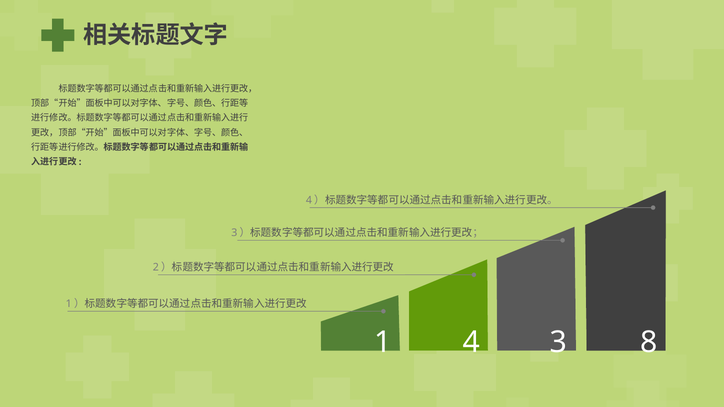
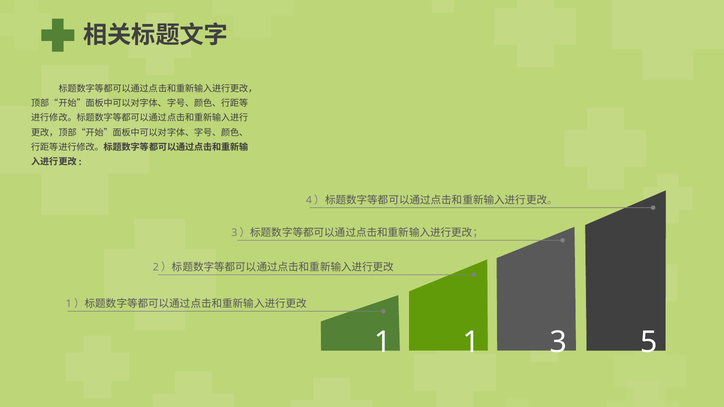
1 4: 4 -> 1
8: 8 -> 5
